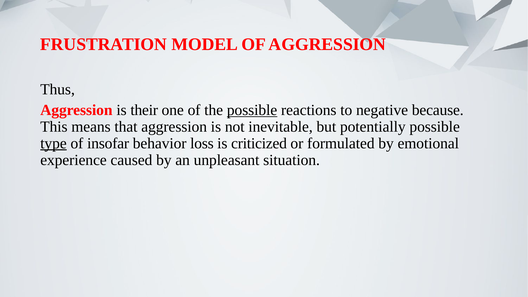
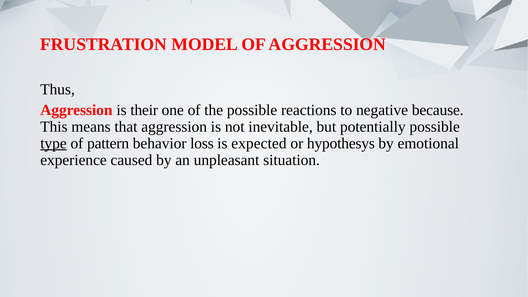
possible at (252, 110) underline: present -> none
insofar: insofar -> pattern
criticized: criticized -> expected
formulated: formulated -> hypothesys
